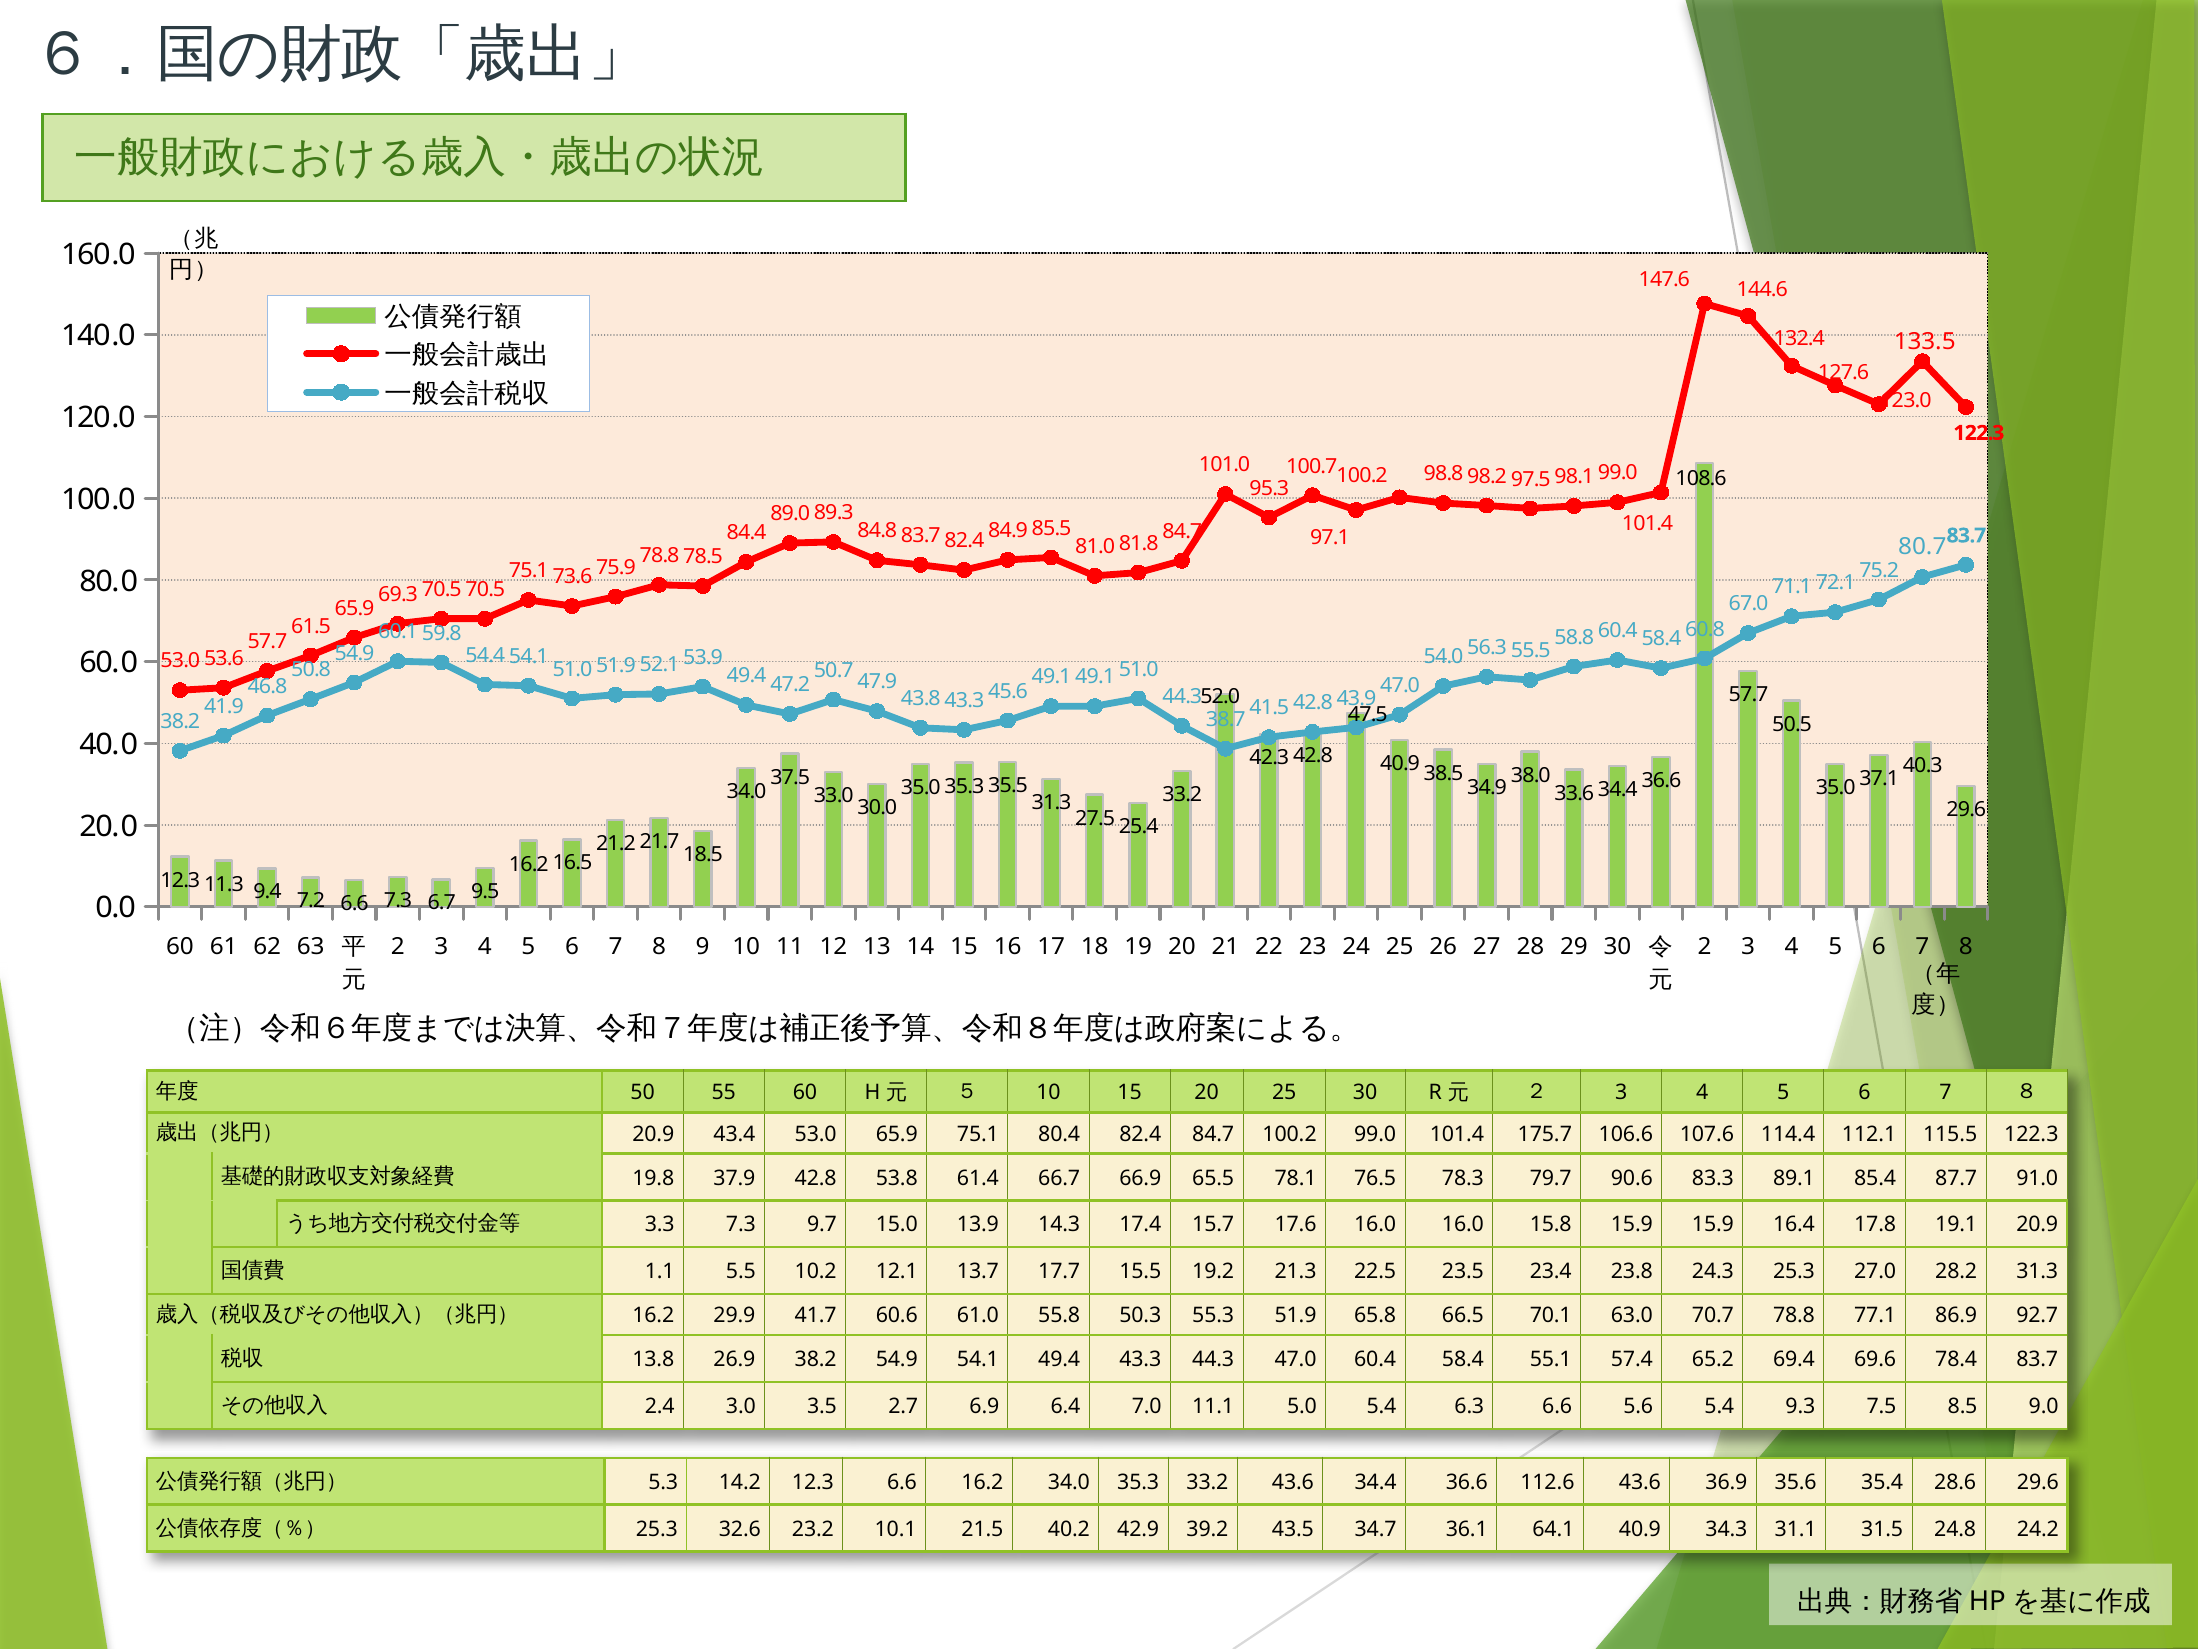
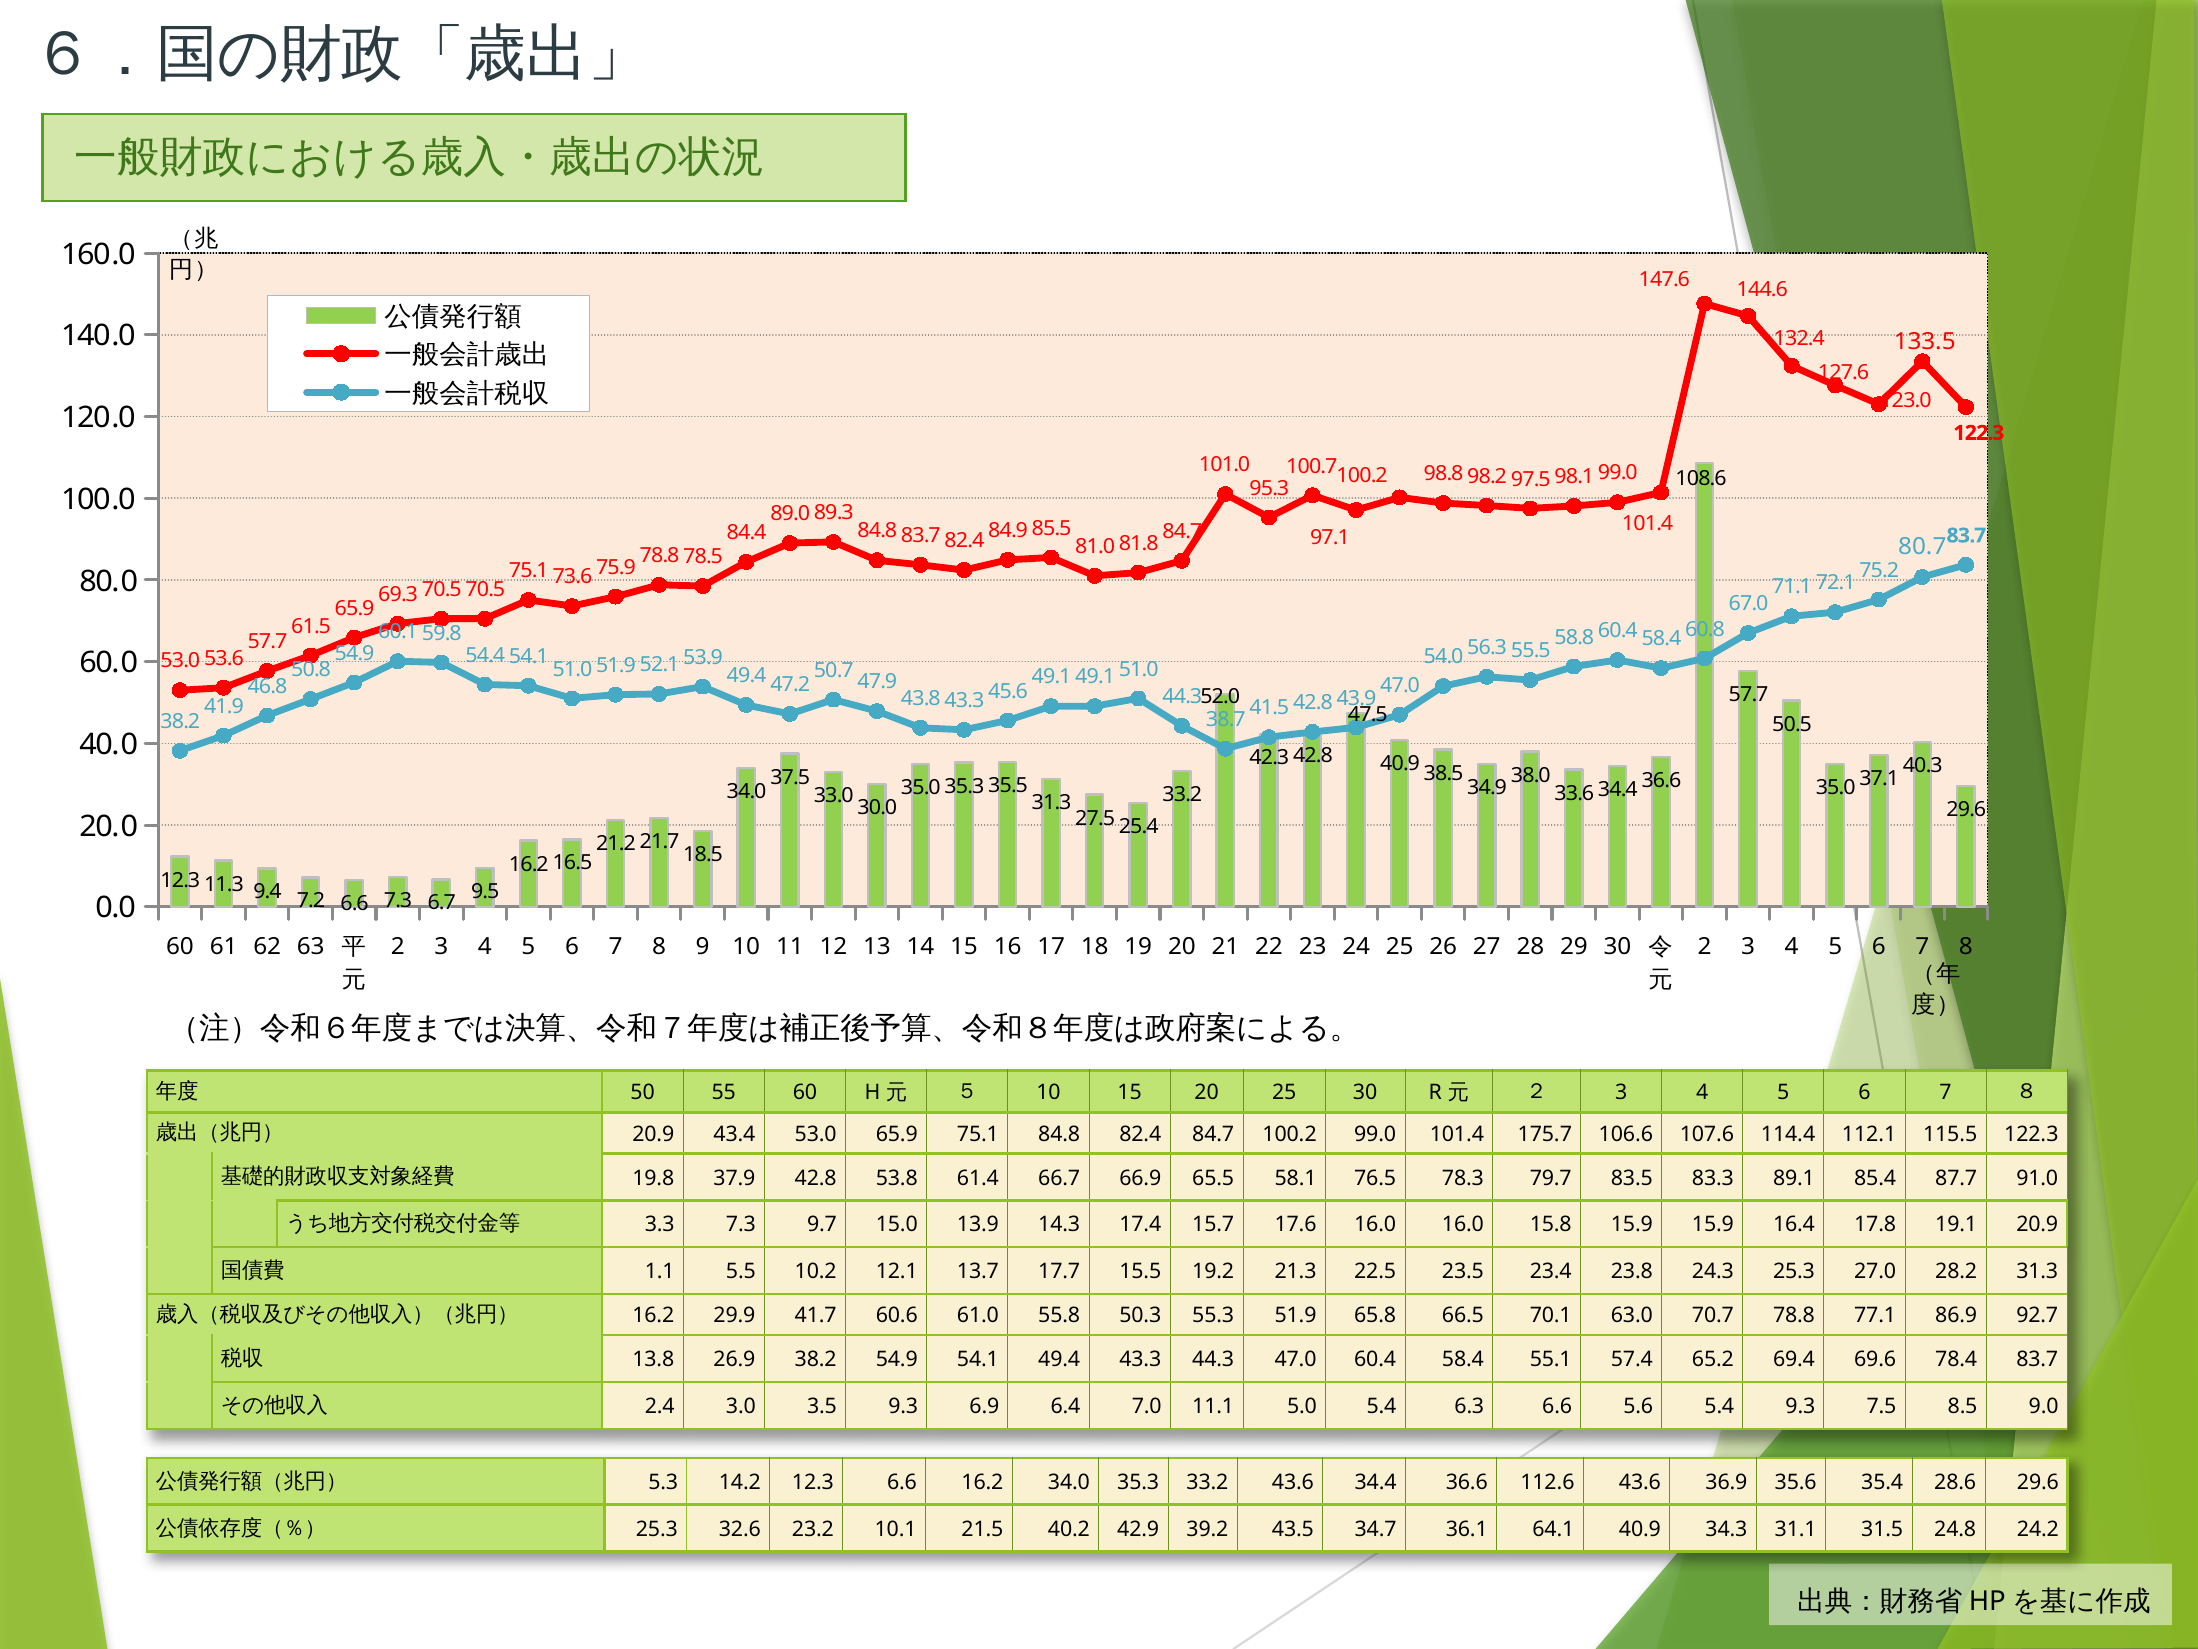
80.4: 80.4 -> 84.8
78.1: 78.1 -> 58.1
90.6: 90.6 -> 83.5
3.5 2.7: 2.7 -> 9.3
